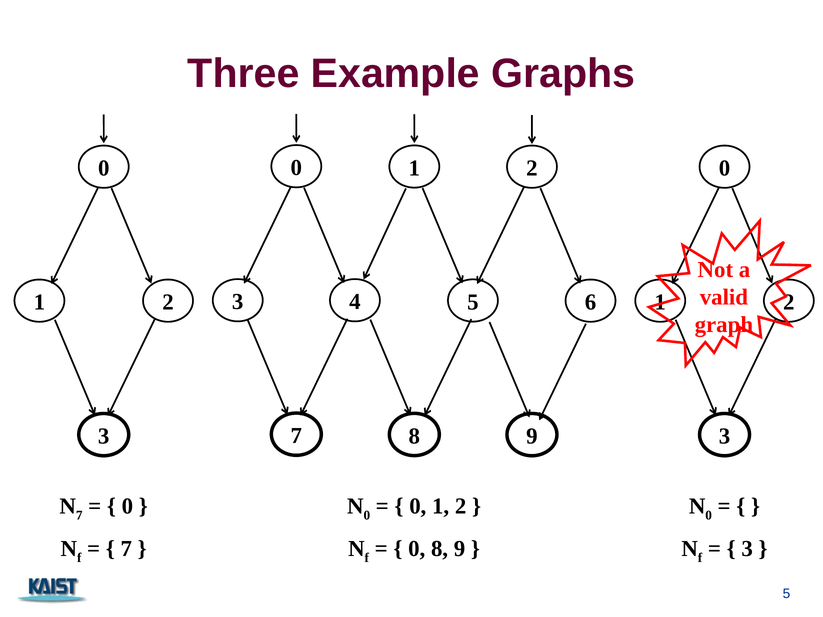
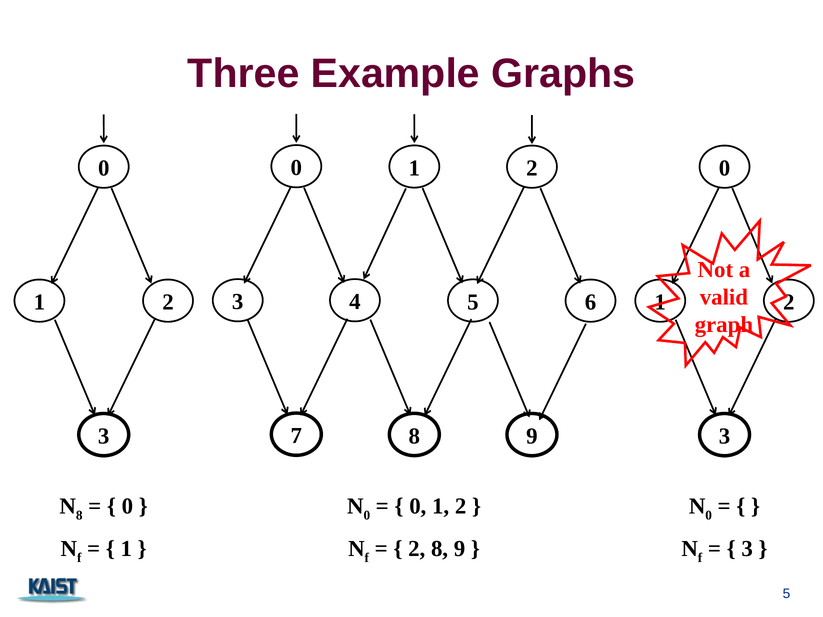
7 at (79, 515): 7 -> 8
7 at (126, 549): 7 -> 1
0 at (417, 549): 0 -> 2
